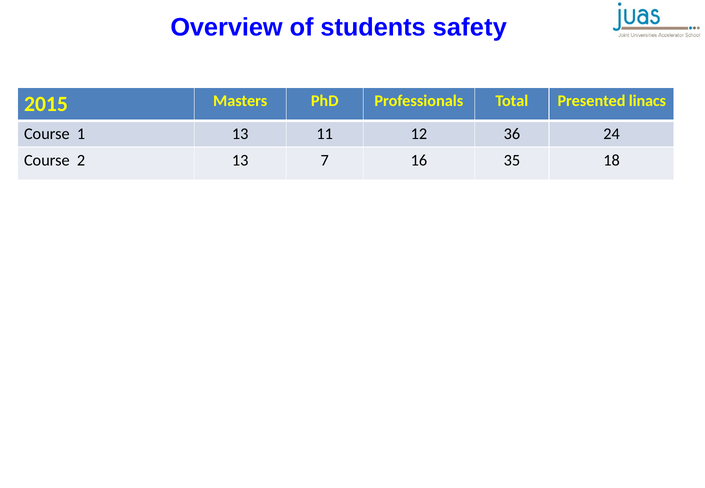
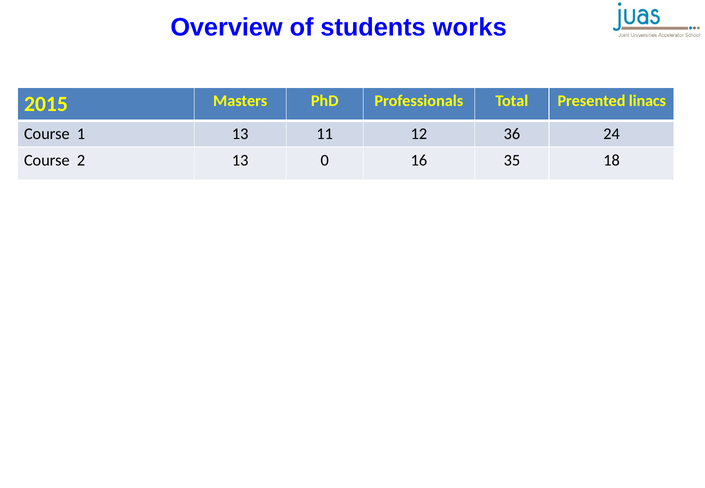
safety: safety -> works
7: 7 -> 0
